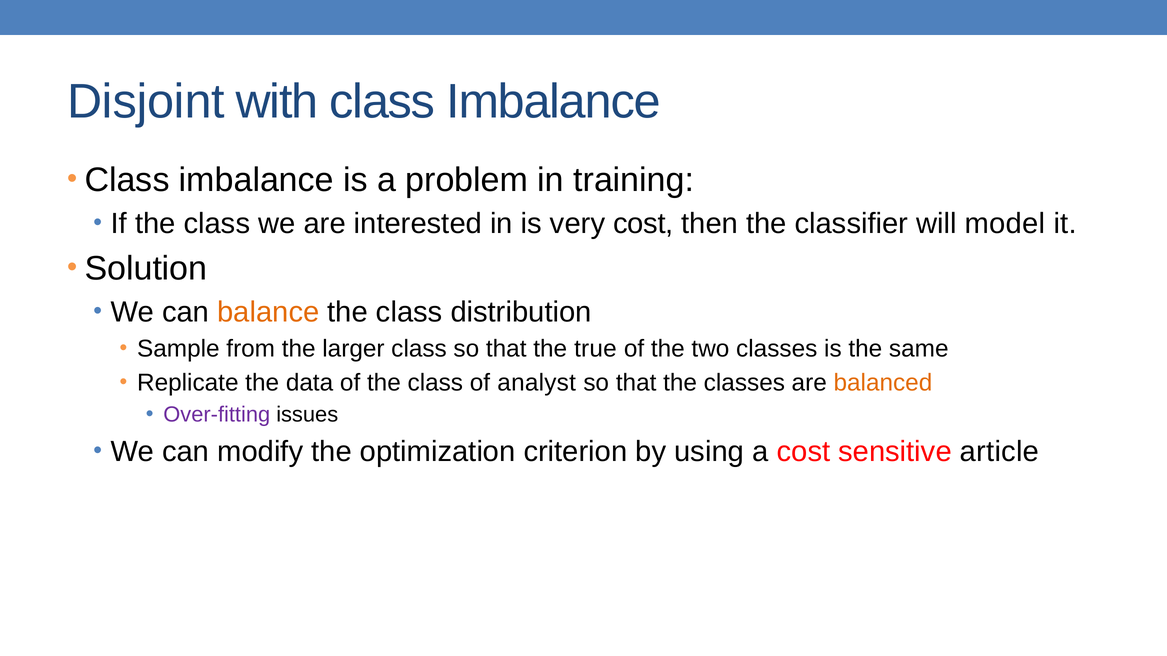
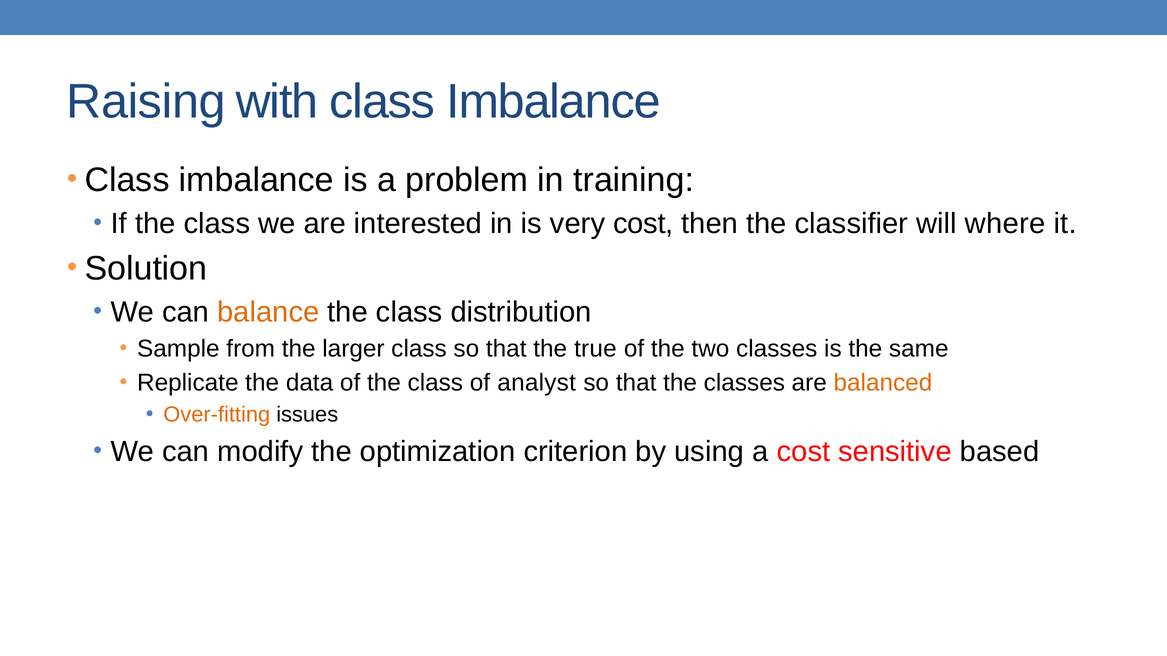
Disjoint: Disjoint -> Raising
model: model -> where
Over-fitting colour: purple -> orange
article: article -> based
